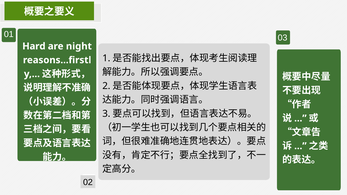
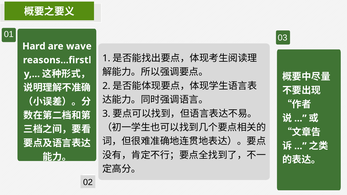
night: night -> wave
